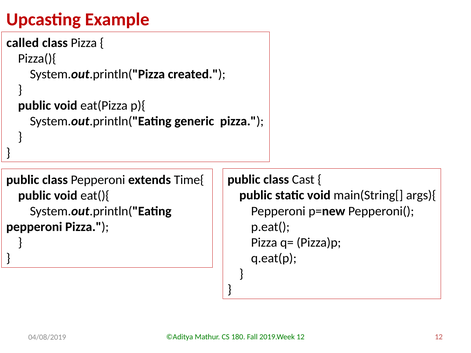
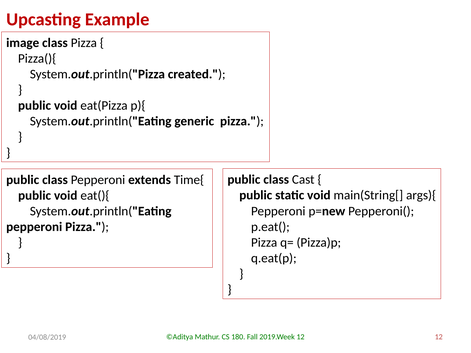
called: called -> image
